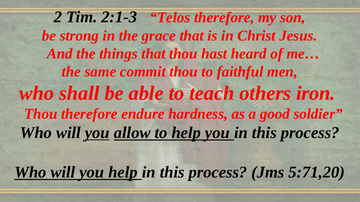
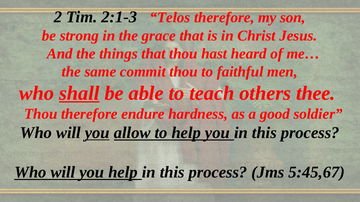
shall underline: none -> present
iron: iron -> thee
5:71,20: 5:71,20 -> 5:45,67
